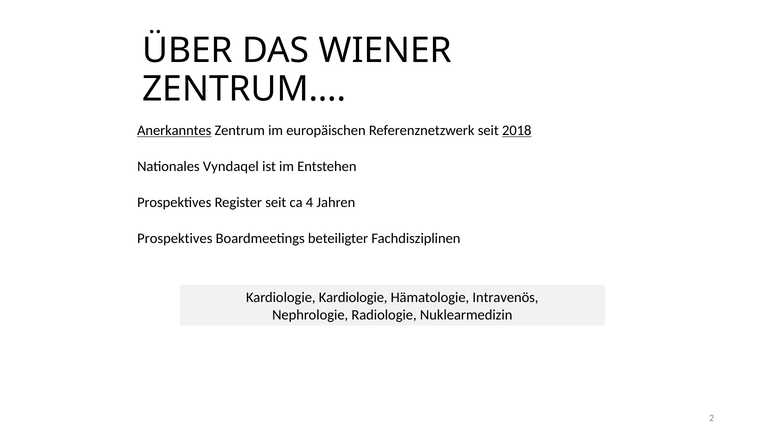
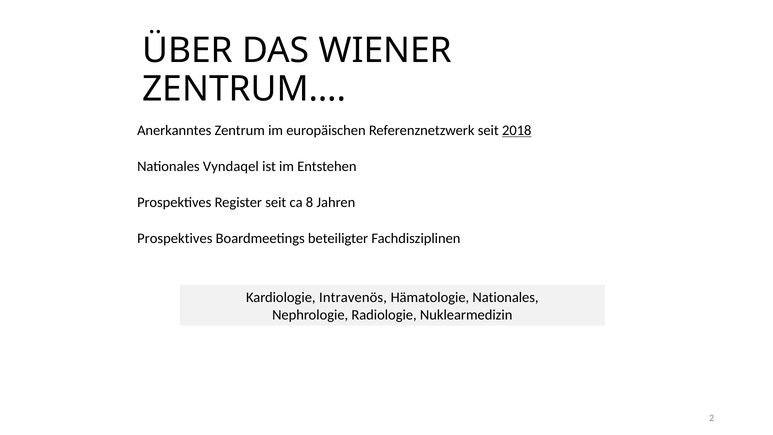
Anerkanntes underline: present -> none
4: 4 -> 8
Kardiologie Kardiologie: Kardiologie -> Intravenös
Hämatologie Intravenös: Intravenös -> Nationales
